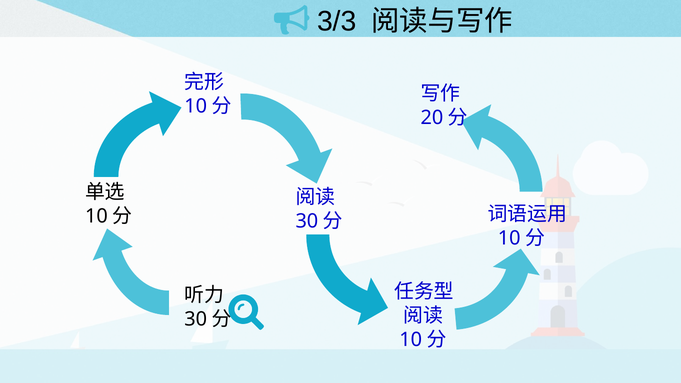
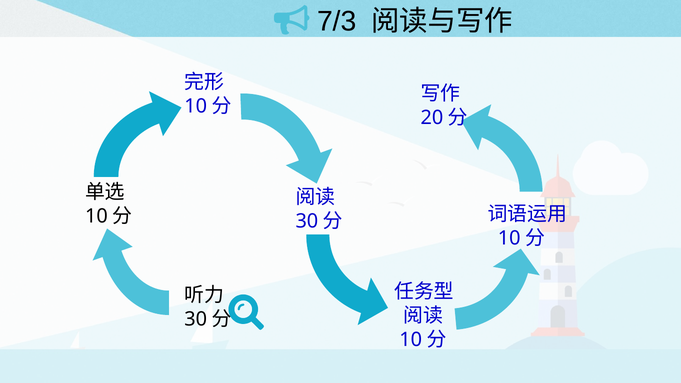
3/3: 3/3 -> 7/3
